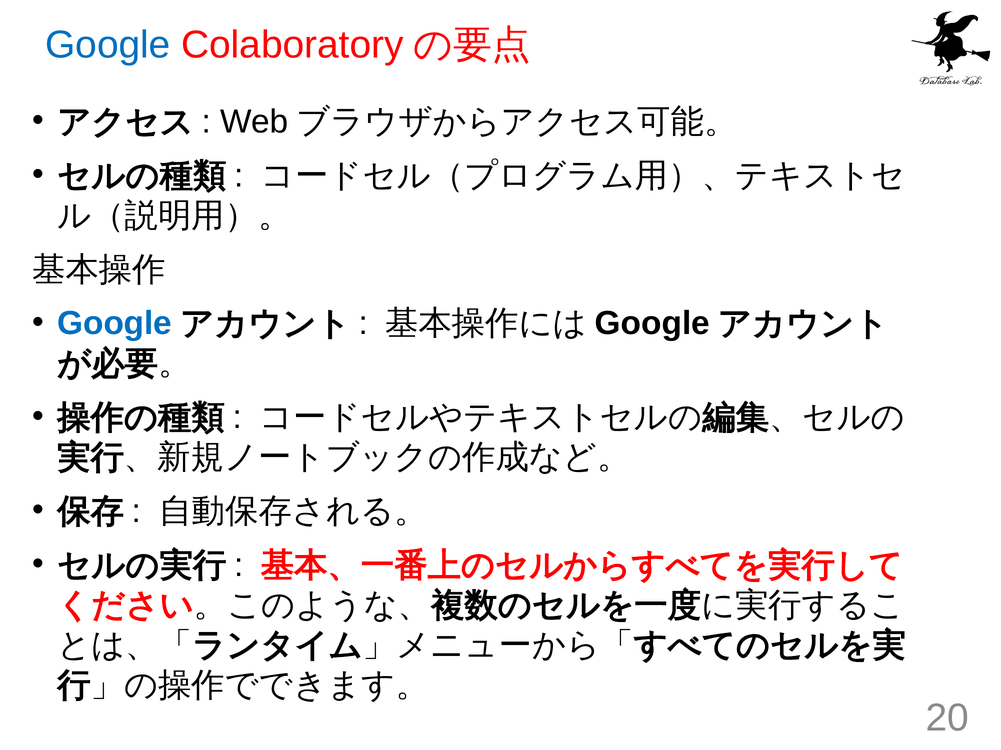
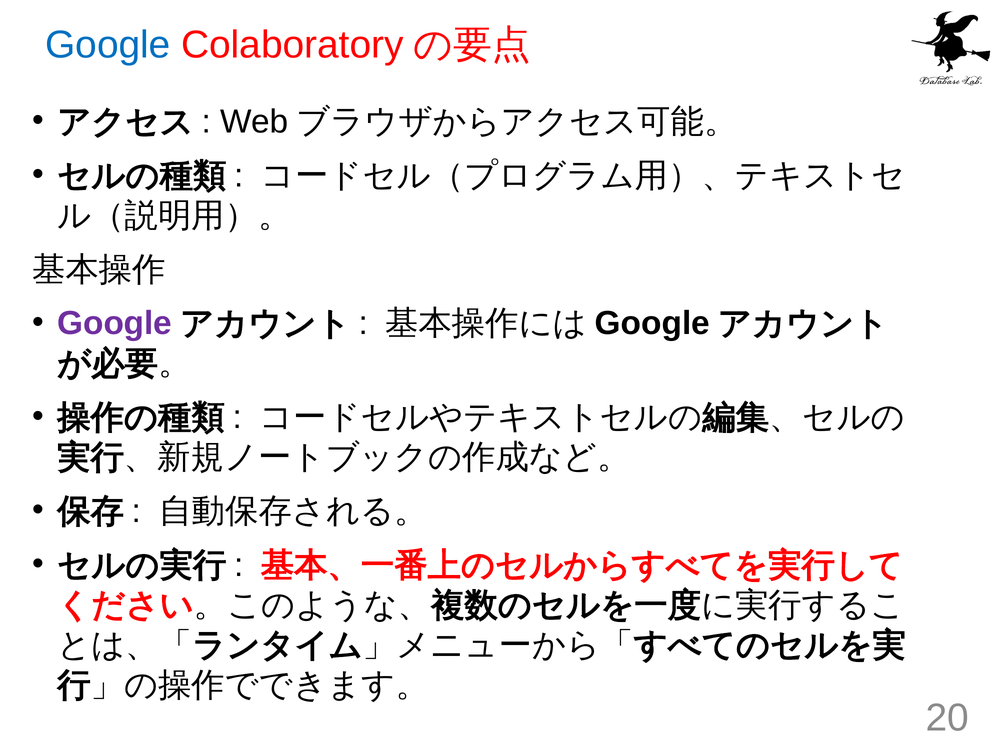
Google at (115, 324) colour: blue -> purple
